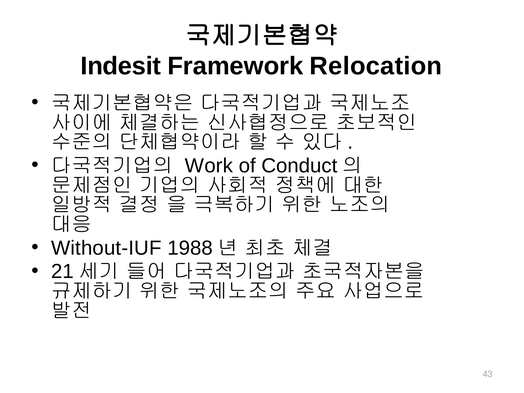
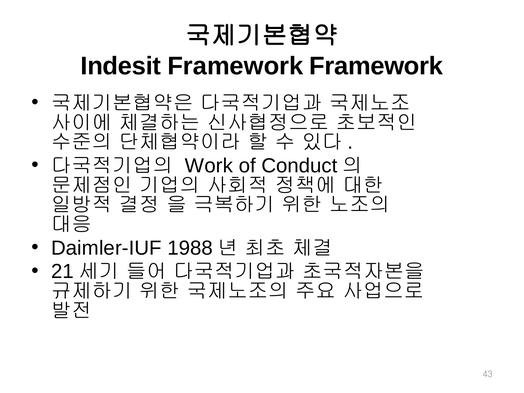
Framework Relocation: Relocation -> Framework
Without-IUF: Without-IUF -> Daimler-IUF
